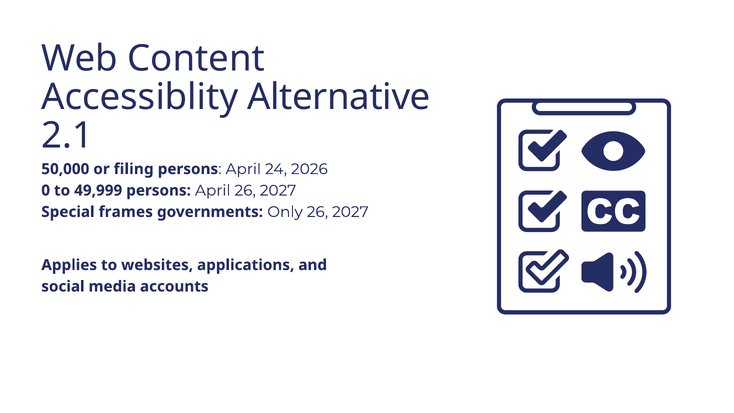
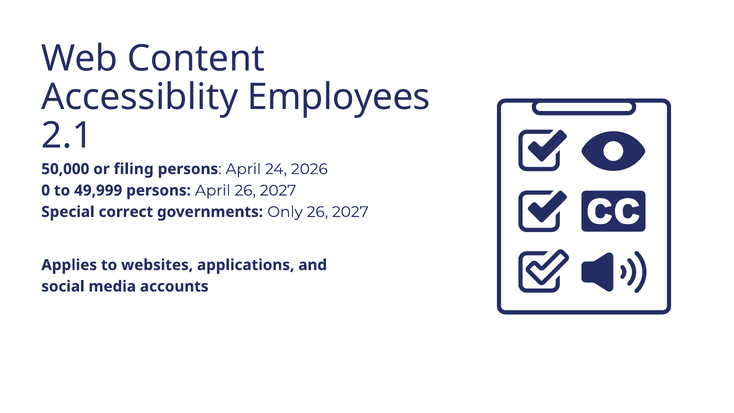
Alternative: Alternative -> Employees
frames: frames -> correct
